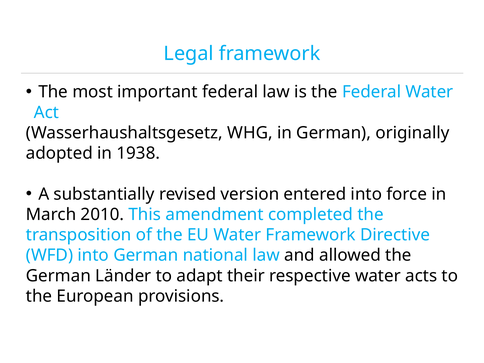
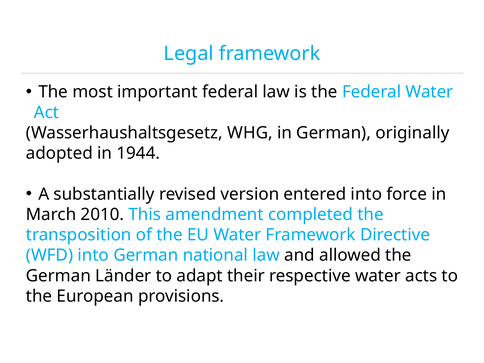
1938: 1938 -> 1944
